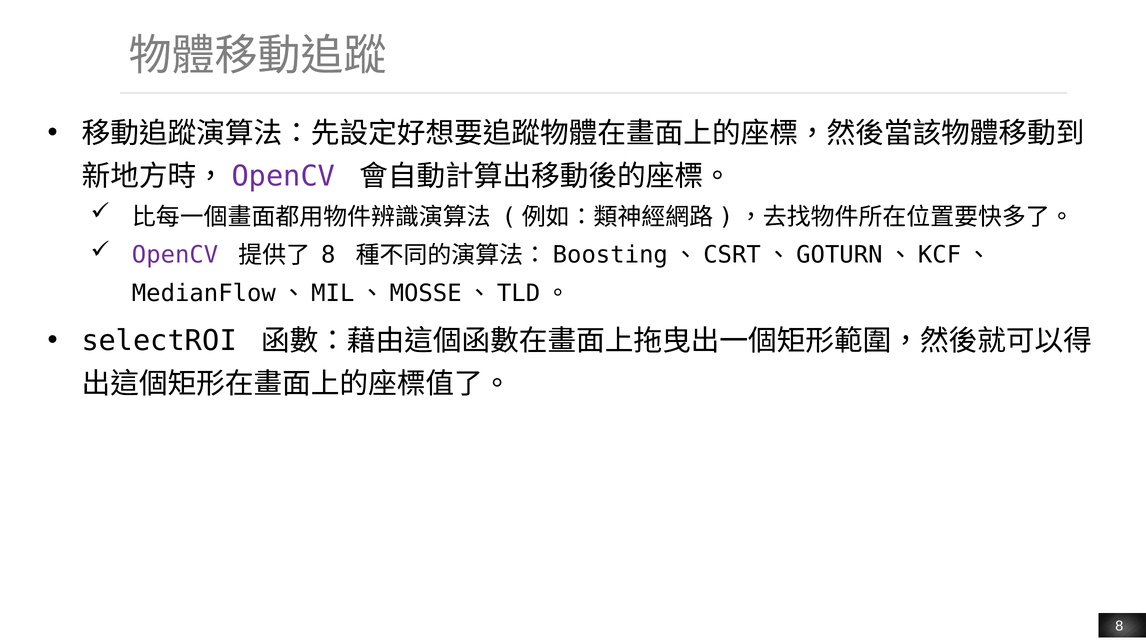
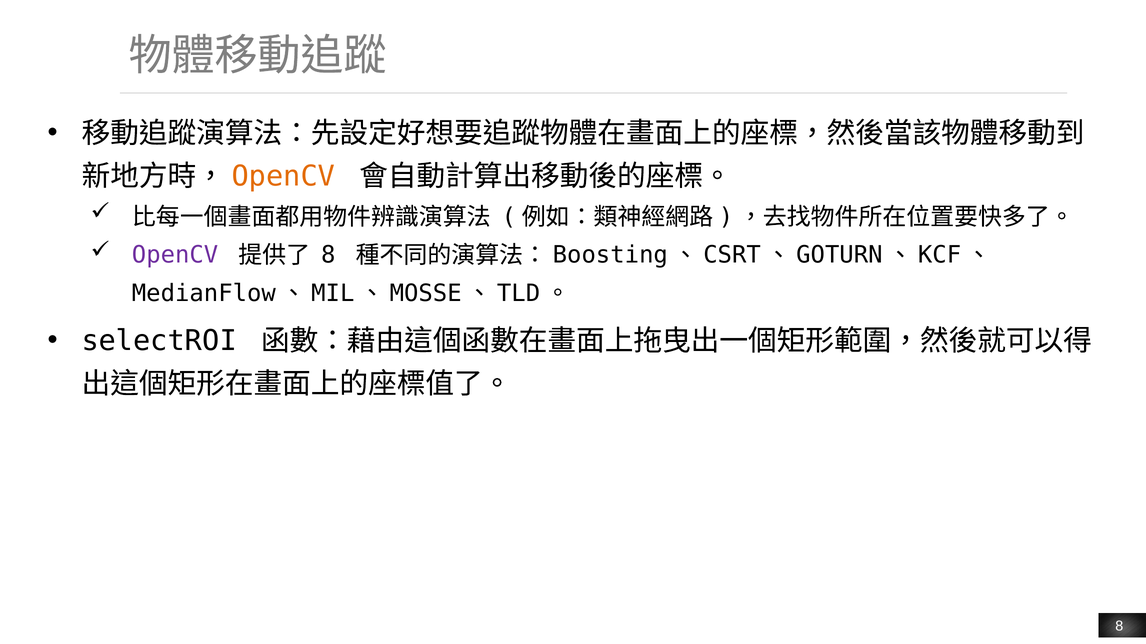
OpenCV at (283, 176) colour: purple -> orange
